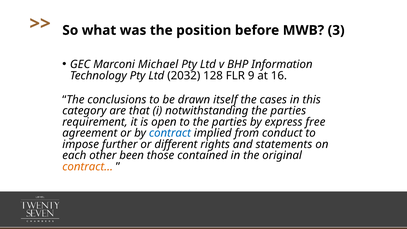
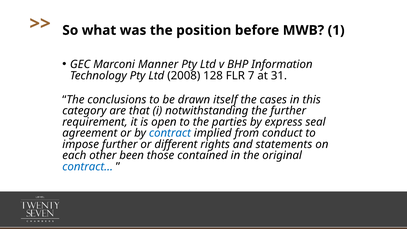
3: 3 -> 1
Michael: Michael -> Manner
2032: 2032 -> 2008
9: 9 -> 7
16: 16 -> 31
notwithstanding the parties: parties -> further
free: free -> seal
contract… colour: orange -> blue
